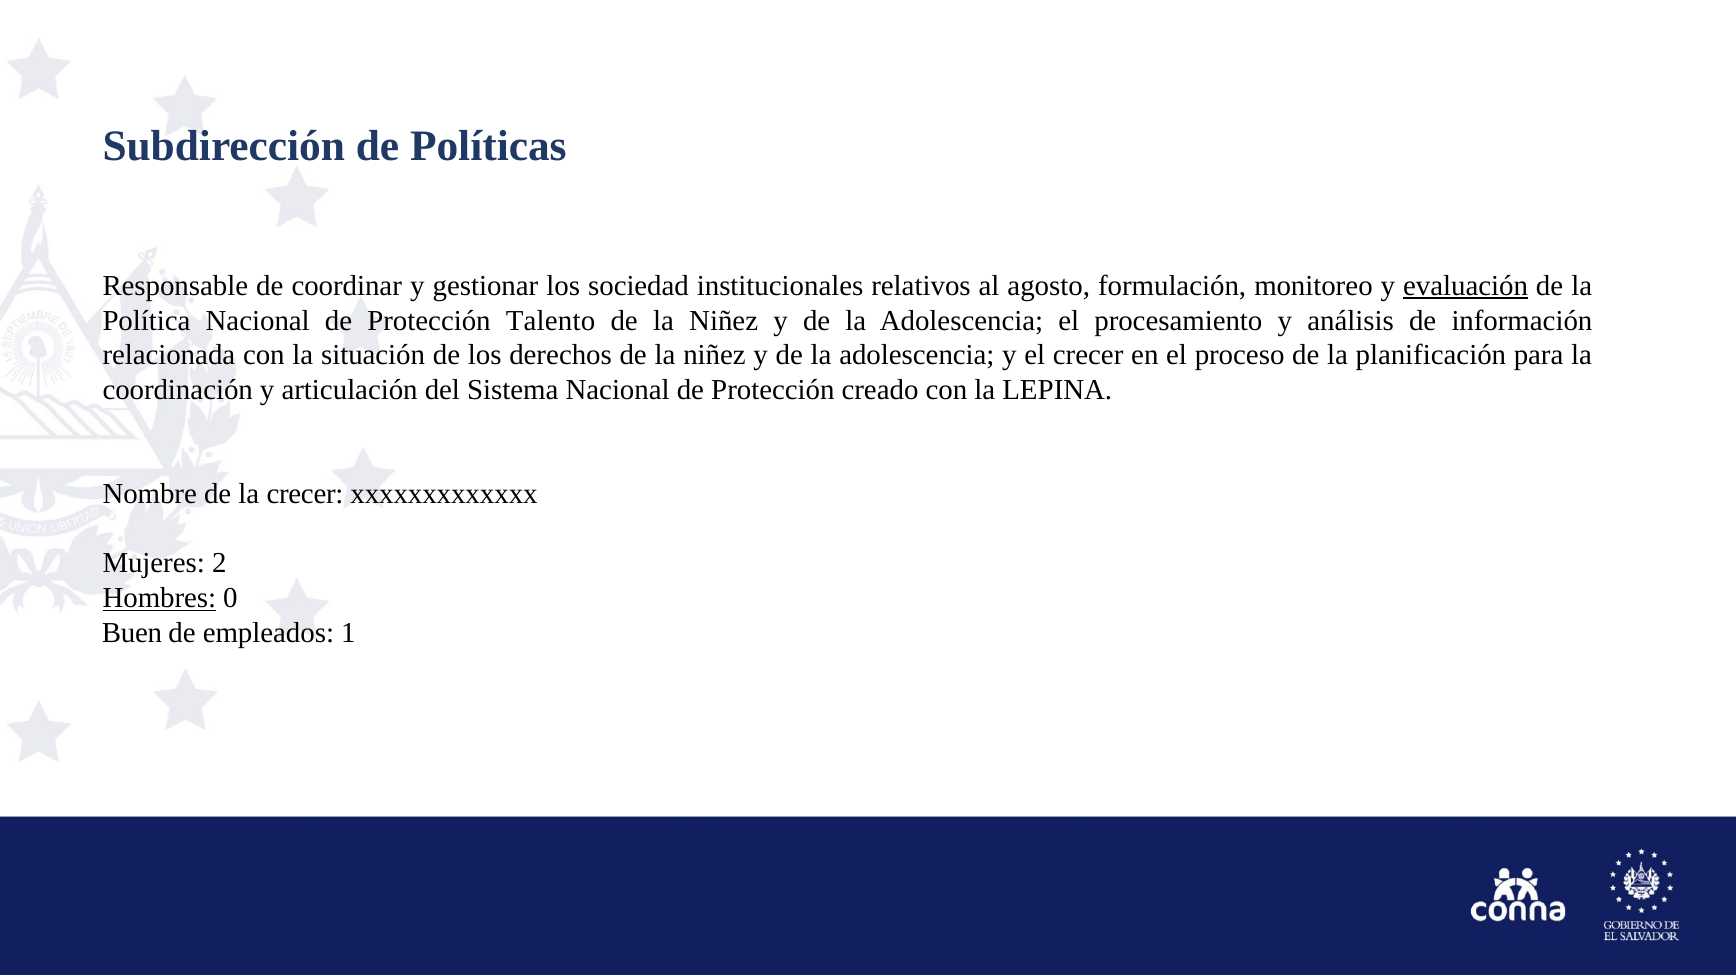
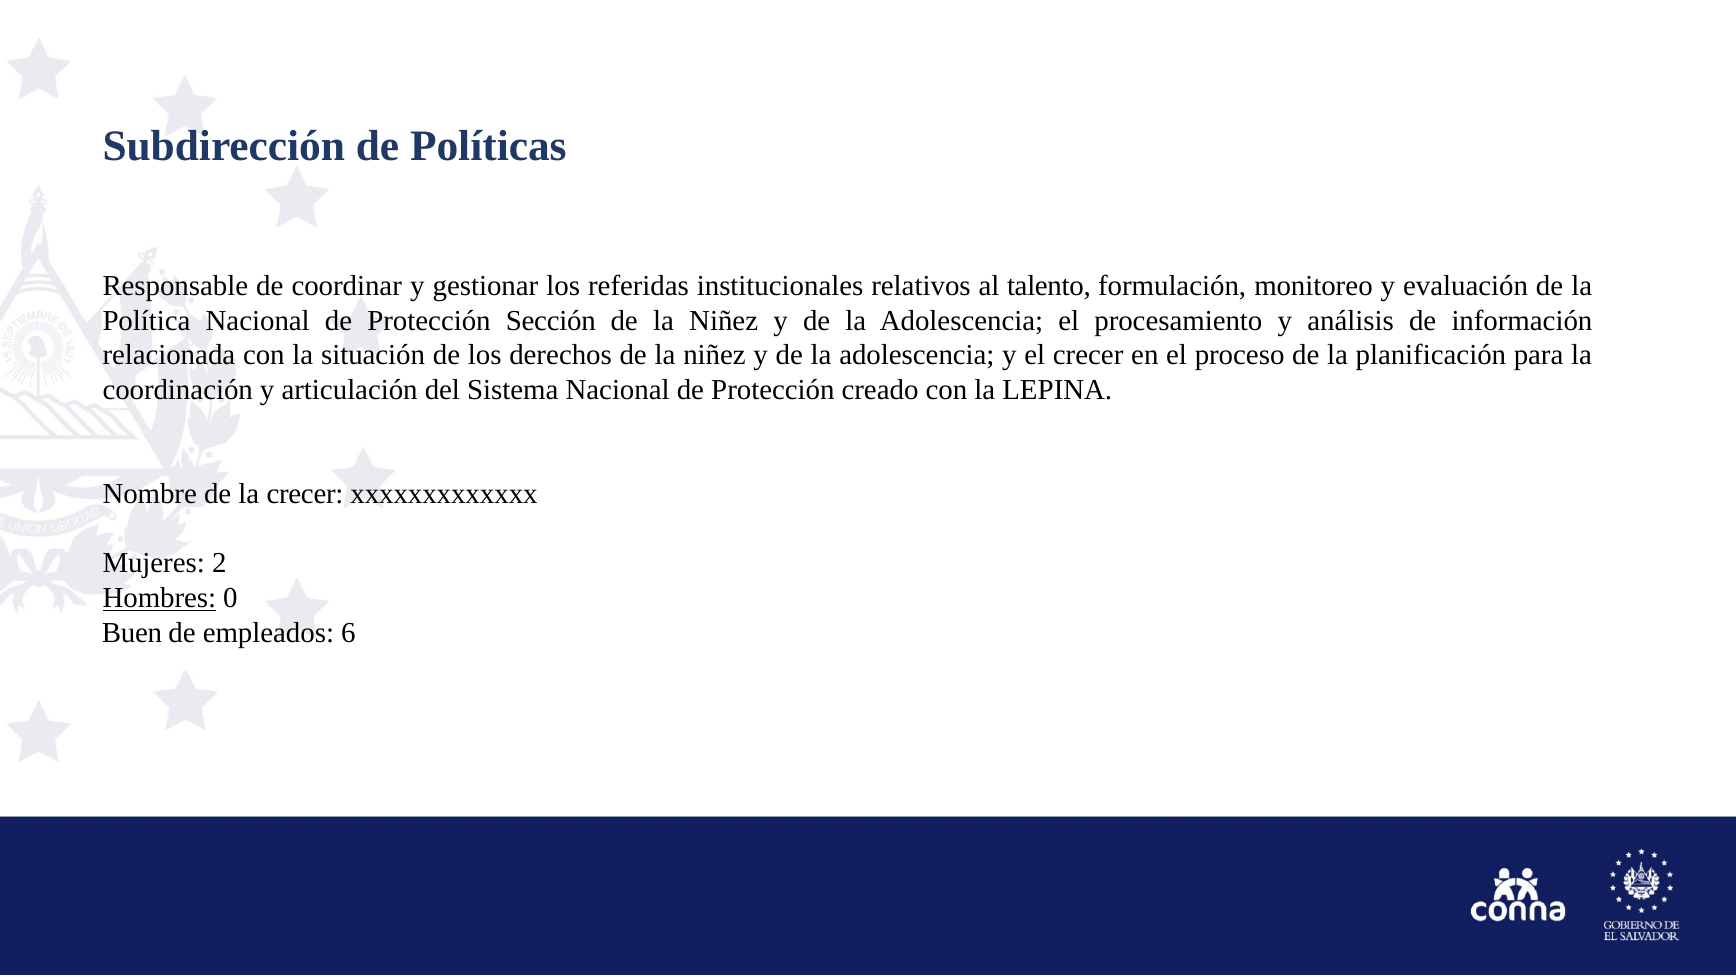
sociedad: sociedad -> referidas
agosto: agosto -> talento
evaluación underline: present -> none
Talento: Talento -> Sección
1: 1 -> 6
